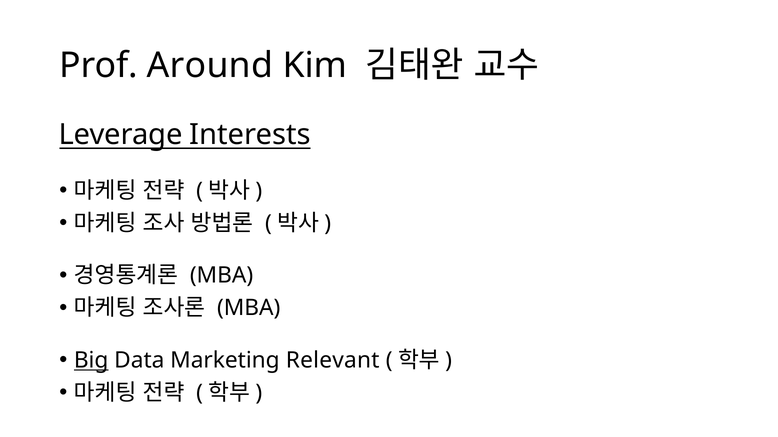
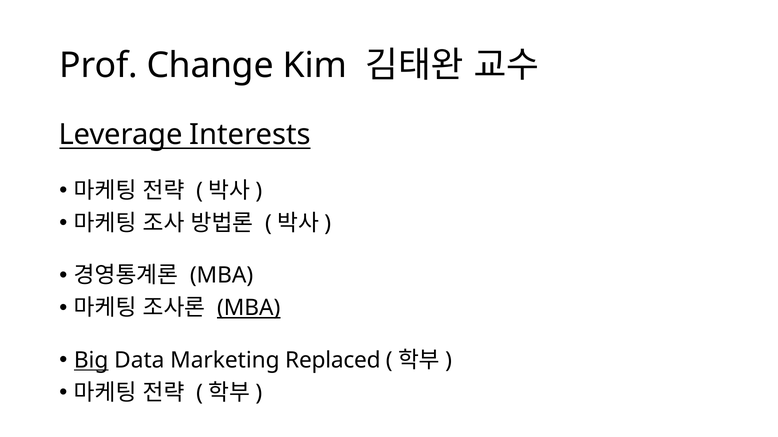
Around: Around -> Change
MBA at (249, 308) underline: none -> present
Relevant: Relevant -> Replaced
